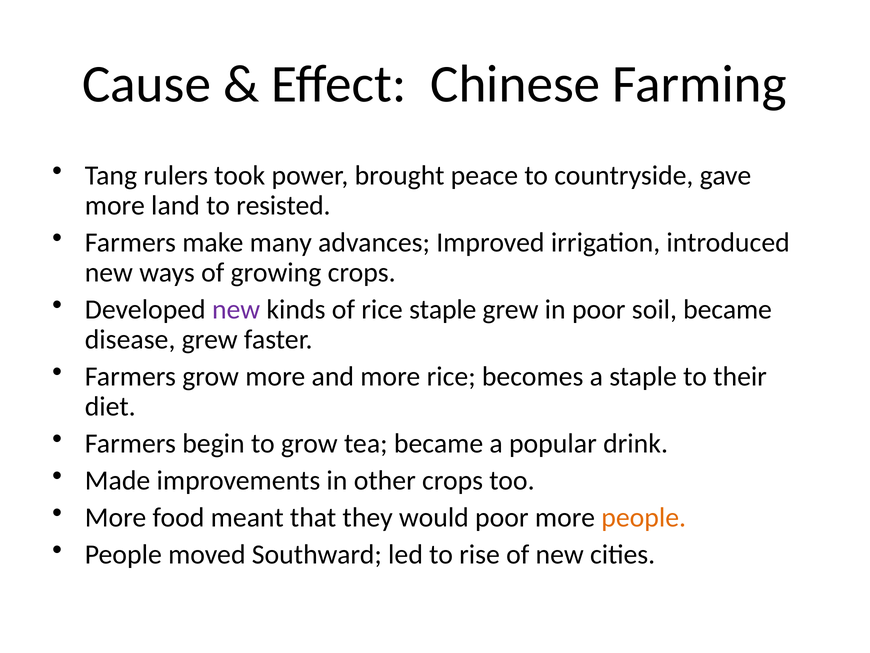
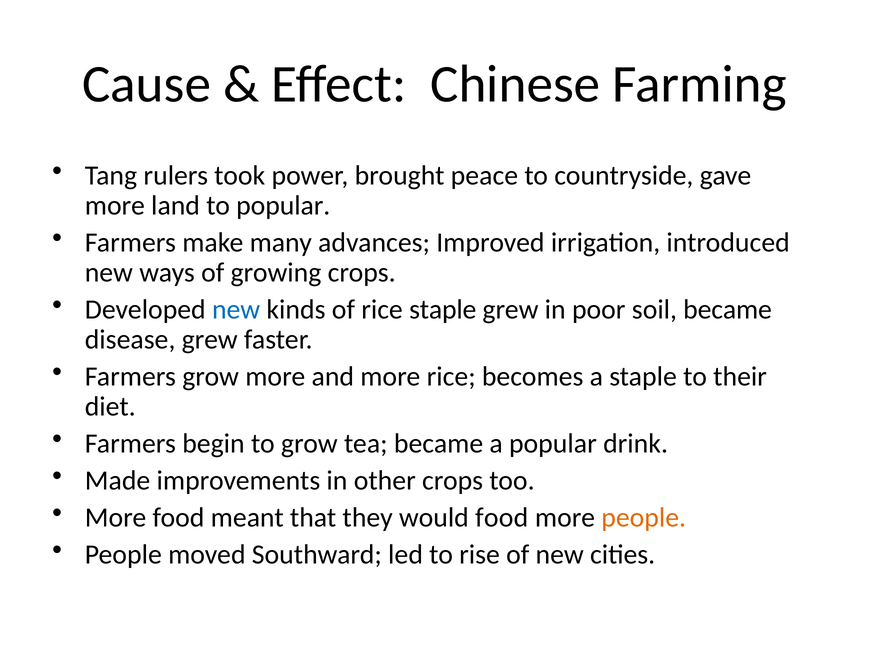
to resisted: resisted -> popular
new at (236, 309) colour: purple -> blue
would poor: poor -> food
